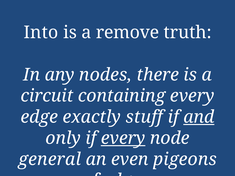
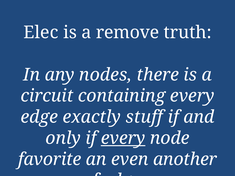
Into: Into -> Elec
and underline: present -> none
general: general -> favorite
pigeons: pigeons -> another
